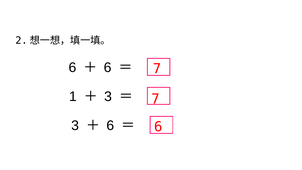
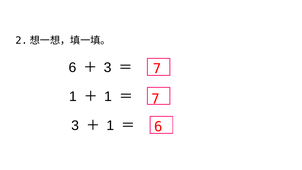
6 at (108, 67): 6 -> 3
3 at (108, 97): 3 -> 1
6 at (110, 125): 6 -> 1
